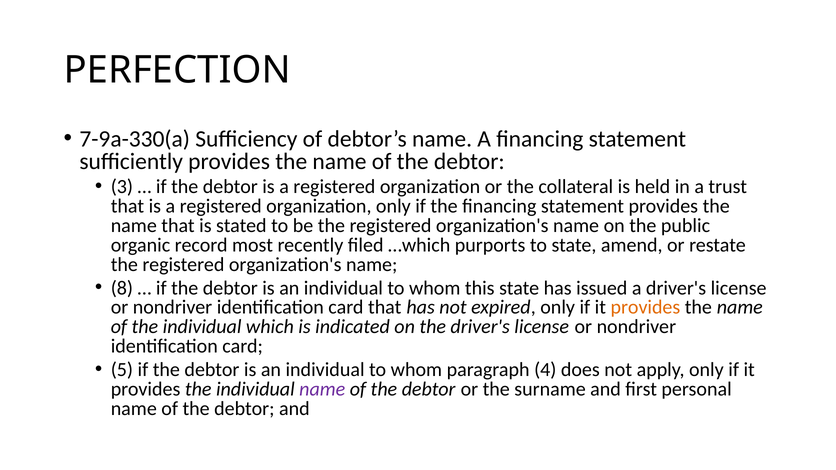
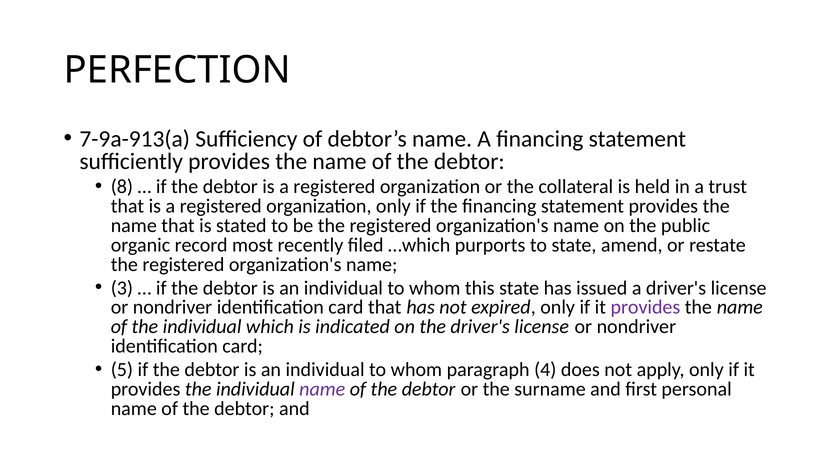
7-9a-330(a: 7-9a-330(a -> 7-9a-913(a
3: 3 -> 8
8: 8 -> 3
provides at (645, 308) colour: orange -> purple
